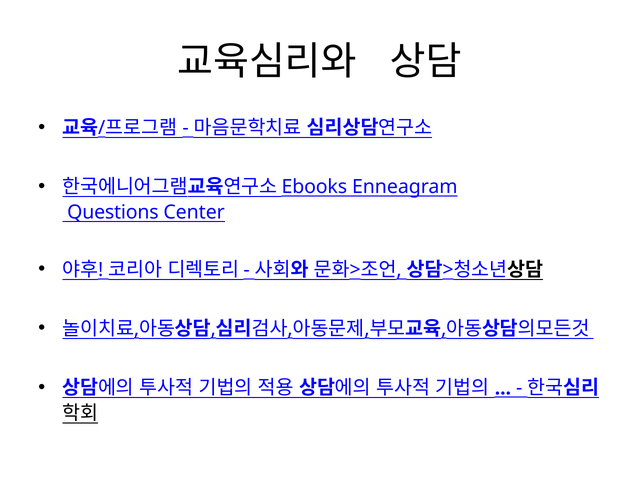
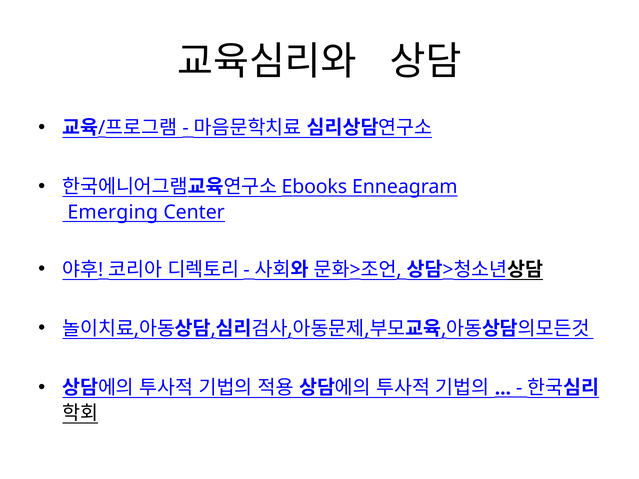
Questions: Questions -> Emerging
